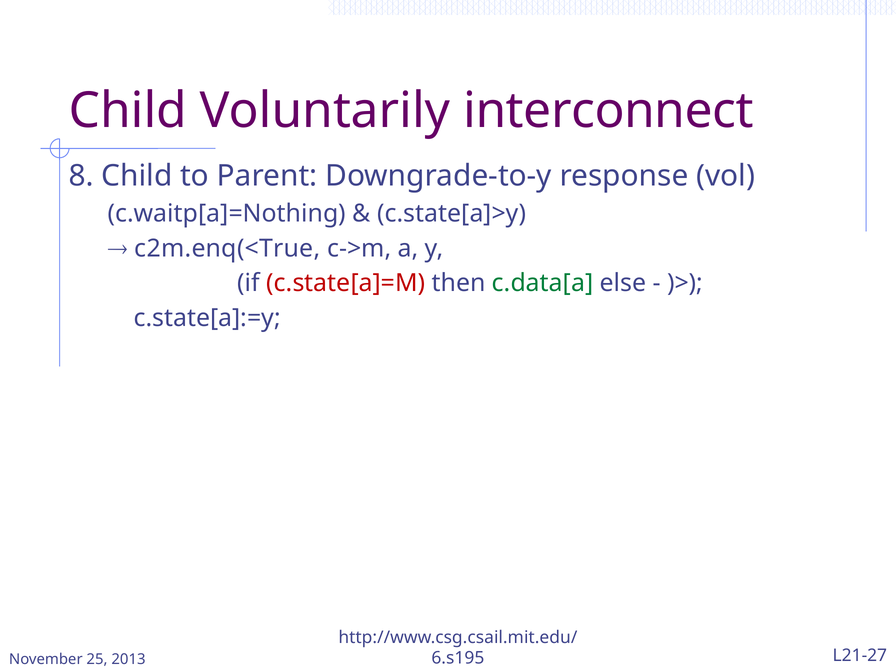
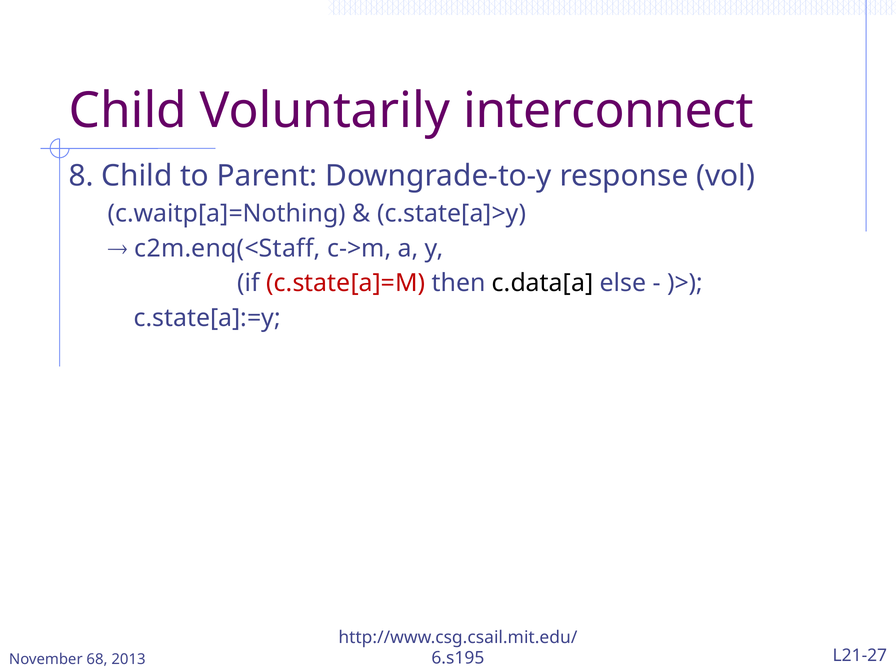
c2m.enq(<True: c2m.enq(<True -> c2m.enq(<Staff
c.data[a colour: green -> black
25: 25 -> 68
